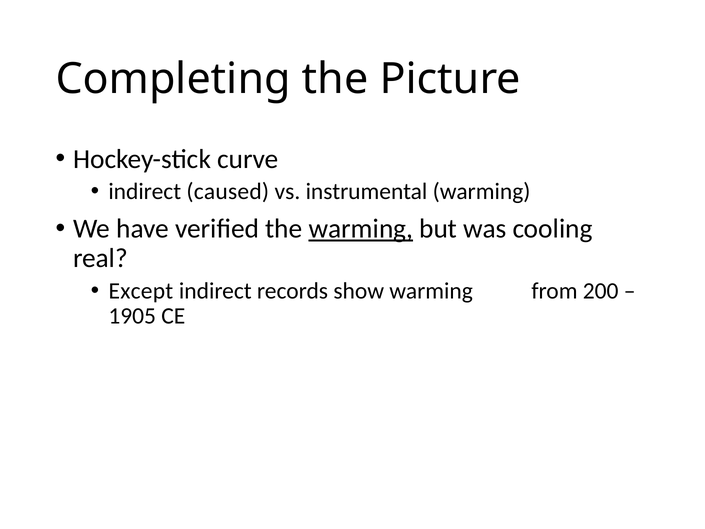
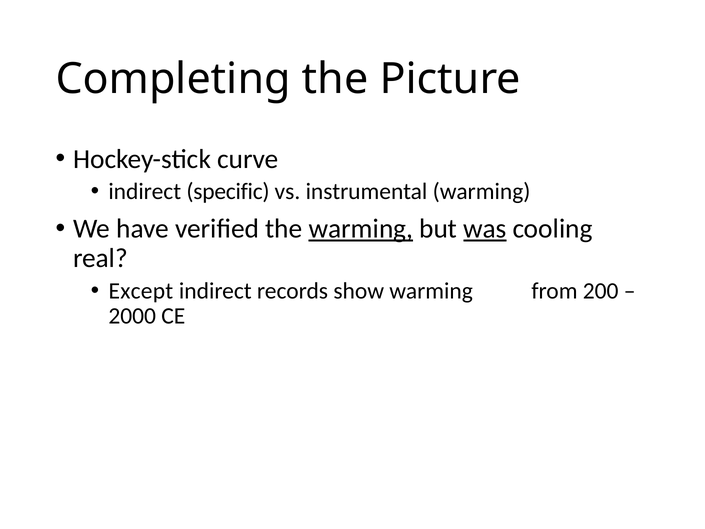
caused: caused -> specific
was underline: none -> present
1905: 1905 -> 2000
